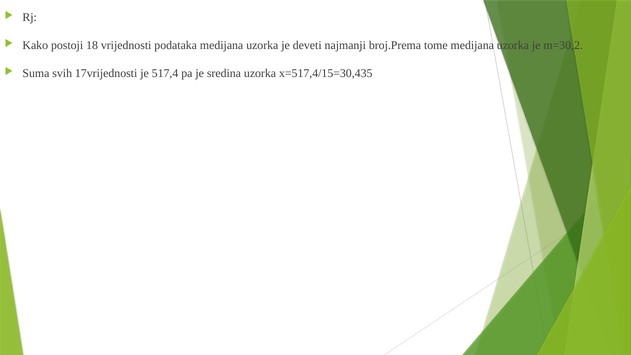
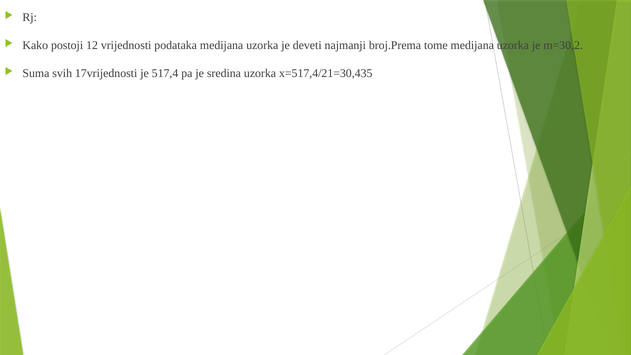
18: 18 -> 12
x=517,4/15=30,435: x=517,4/15=30,435 -> x=517,4/21=30,435
